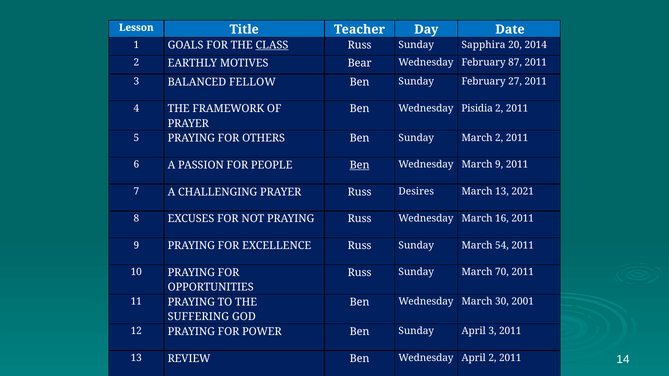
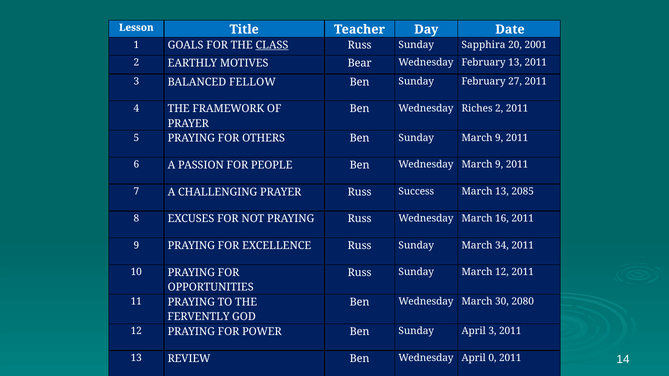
2014: 2014 -> 2001
February 87: 87 -> 13
Pisidia: Pisidia -> Riches
Sunday March 2: 2 -> 9
Ben at (360, 165) underline: present -> none
Desires: Desires -> Success
2021: 2021 -> 2085
54: 54 -> 34
March 70: 70 -> 12
2001: 2001 -> 2080
SUFFERING: SUFFERING -> FERVENTLY
April 2: 2 -> 0
